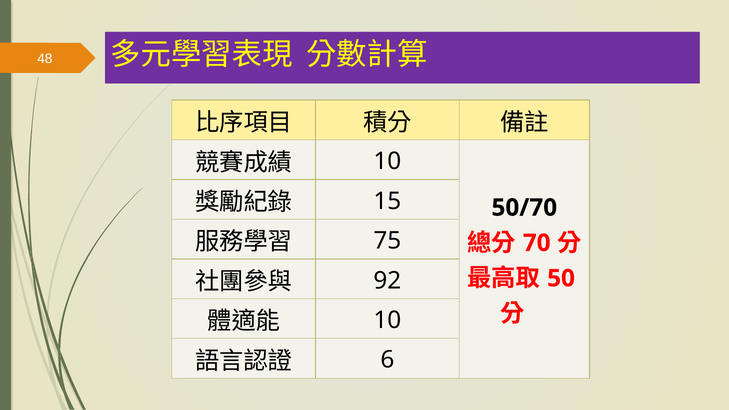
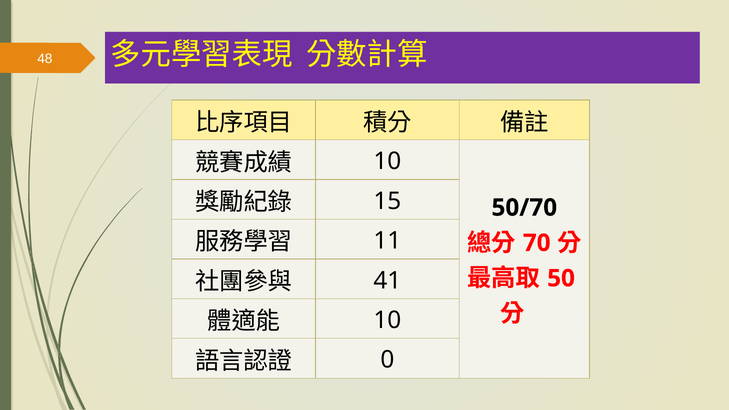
75: 75 -> 11
92: 92 -> 41
6: 6 -> 0
